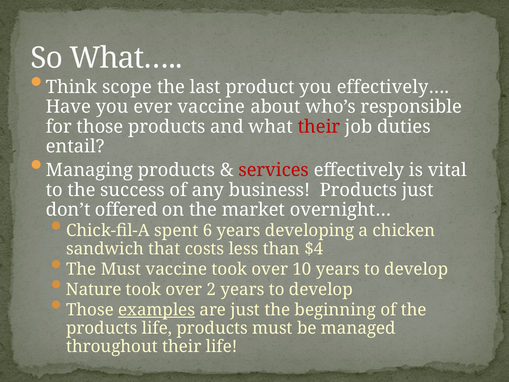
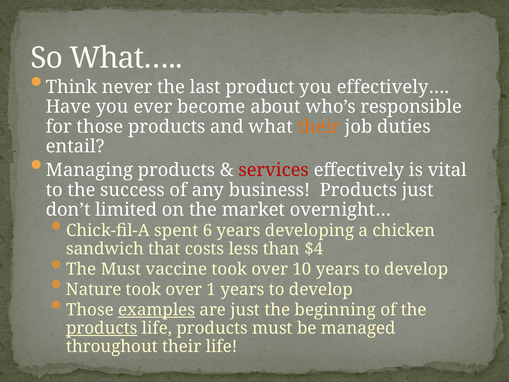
scope: scope -> never
ever vaccine: vaccine -> become
their at (319, 127) colour: red -> orange
offered: offered -> limited
2: 2 -> 1
products at (102, 328) underline: none -> present
